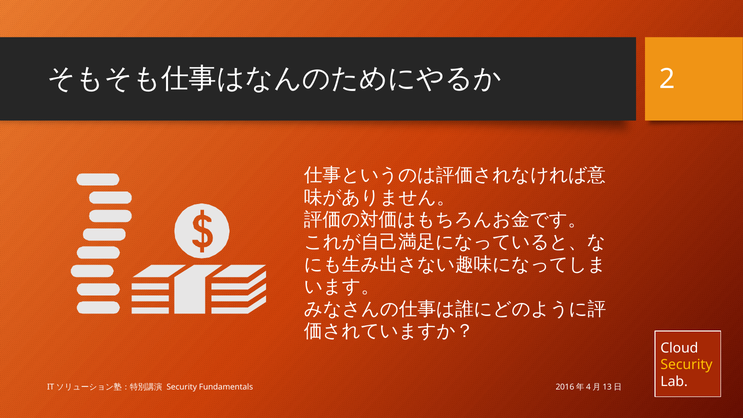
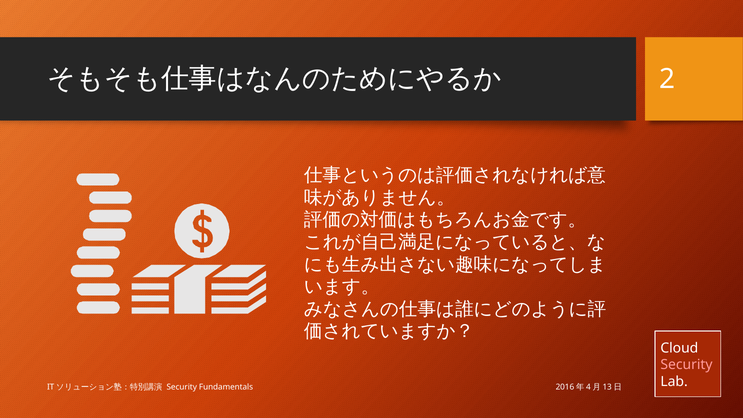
Security at (686, 365) colour: yellow -> pink
